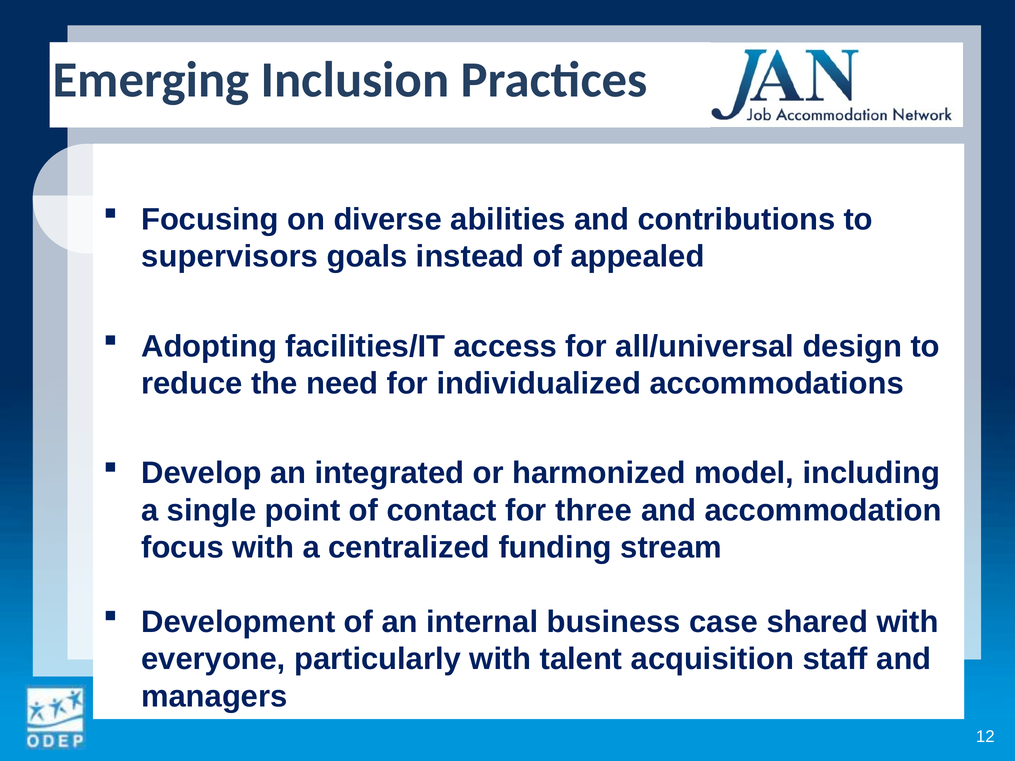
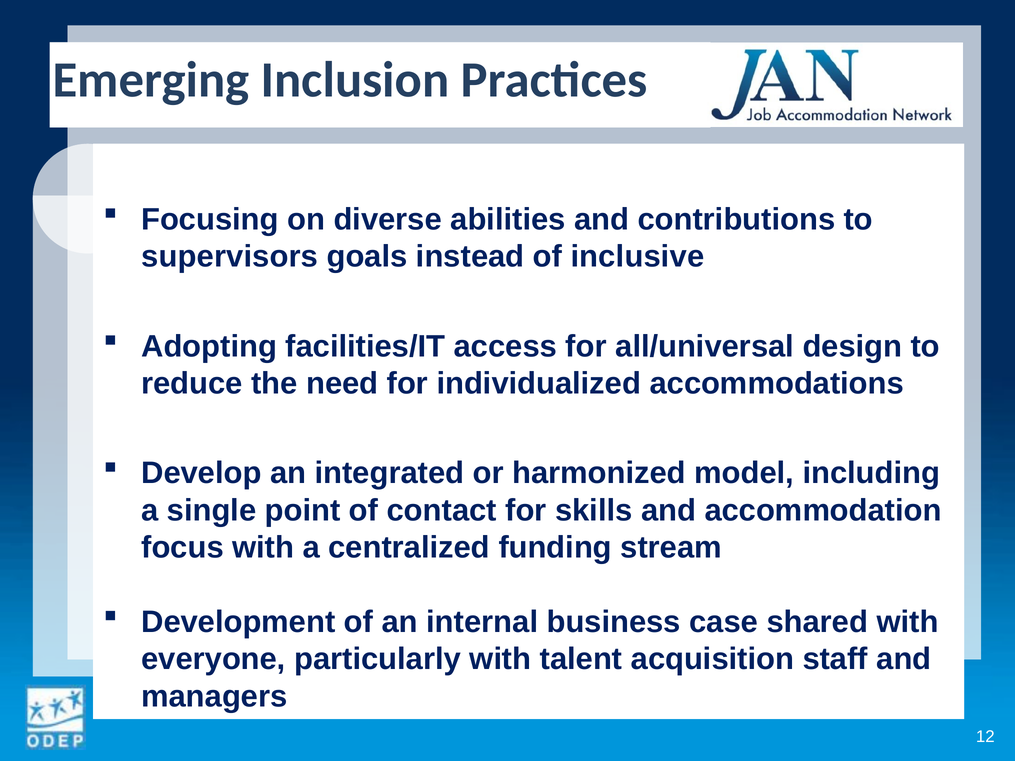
appealed: appealed -> inclusive
three: three -> skills
